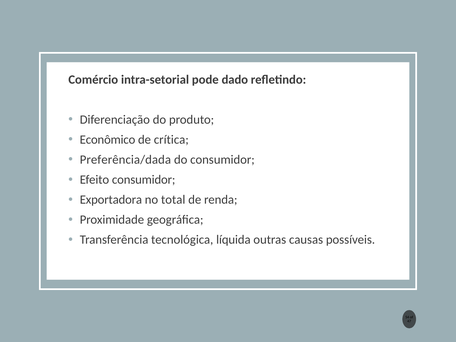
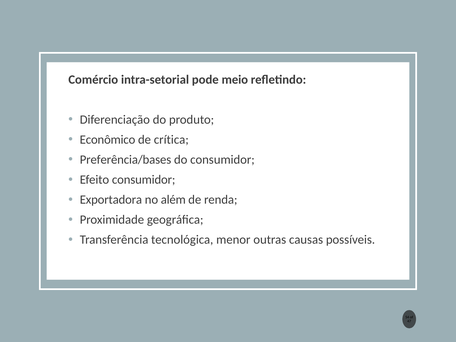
dado: dado -> meio
Preferência/dada: Preferência/dada -> Preferência/bases
total: total -> além
líquida: líquida -> menor
